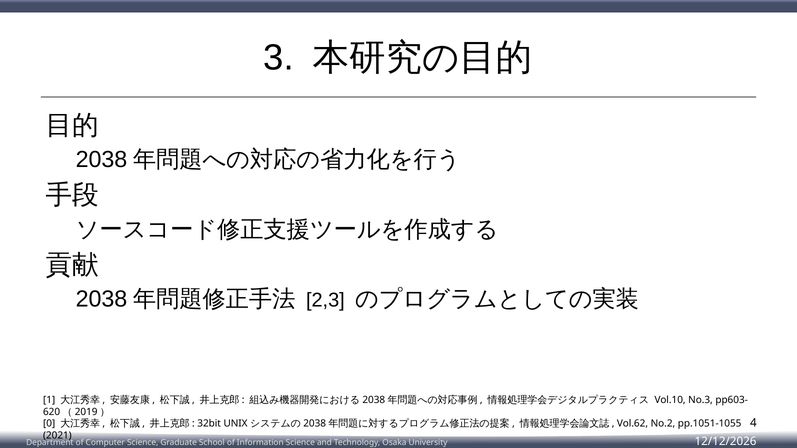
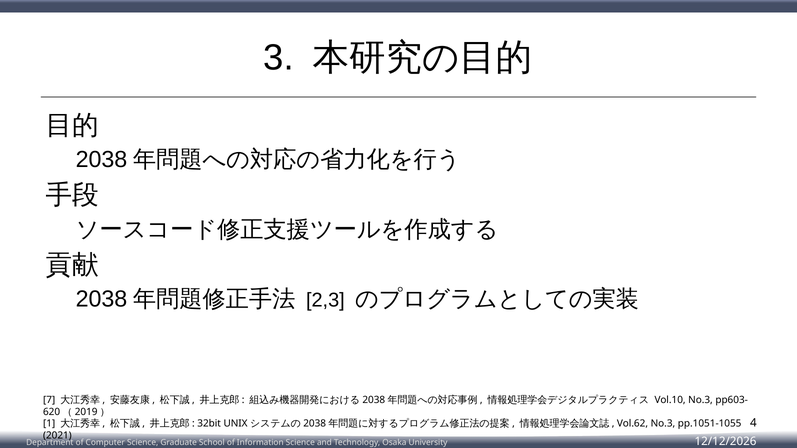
1: 1 -> 7
0: 0 -> 1
Vol.62 No.2: No.2 -> No.3
